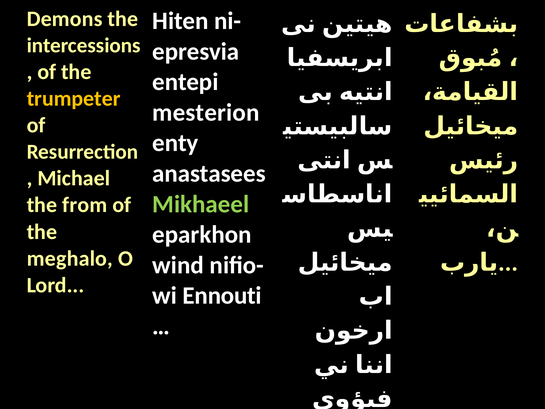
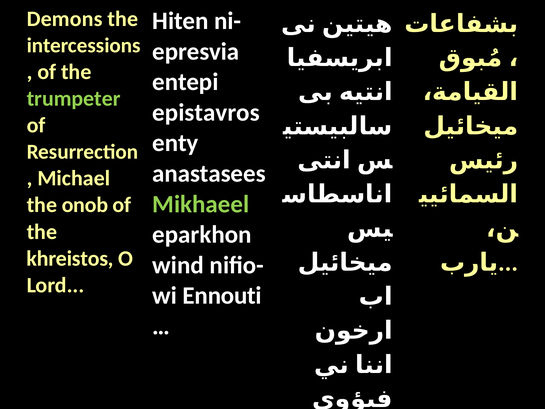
trumpeter colour: yellow -> light green
mesterion: mesterion -> epistavros
from: from -> onob
meghalo: meghalo -> khreistos
